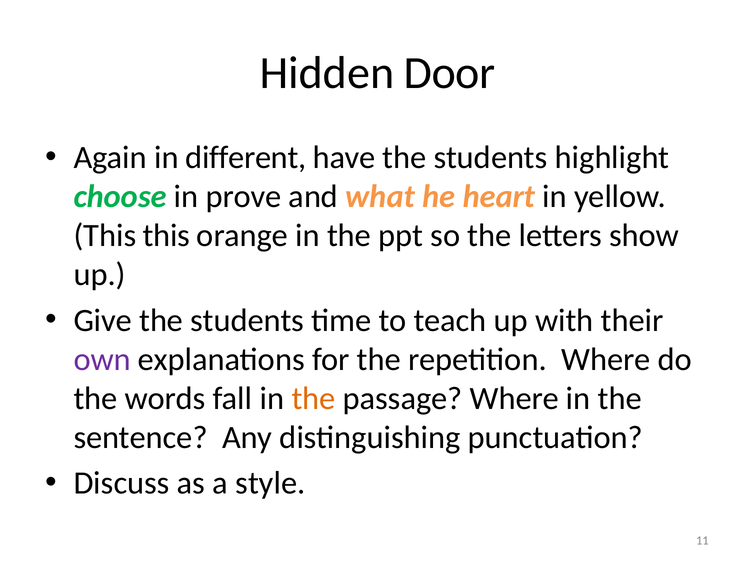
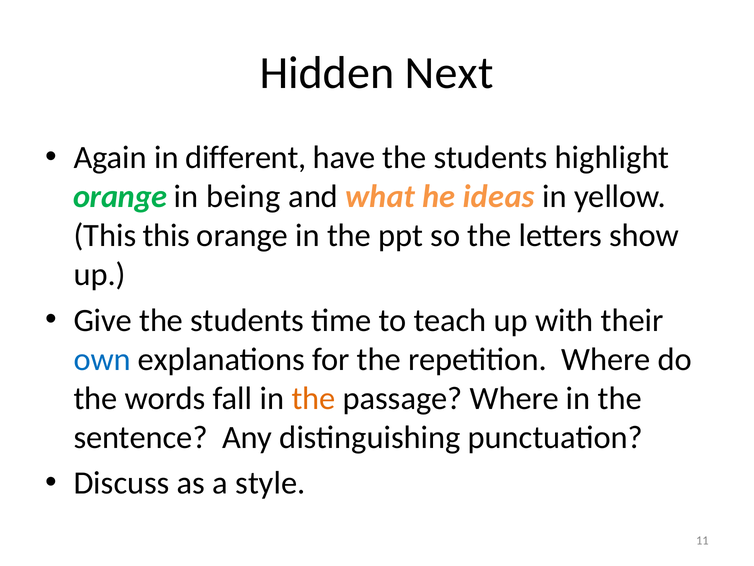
Door: Door -> Next
choose at (120, 196): choose -> orange
prove: prove -> being
heart: heart -> ideas
own colour: purple -> blue
